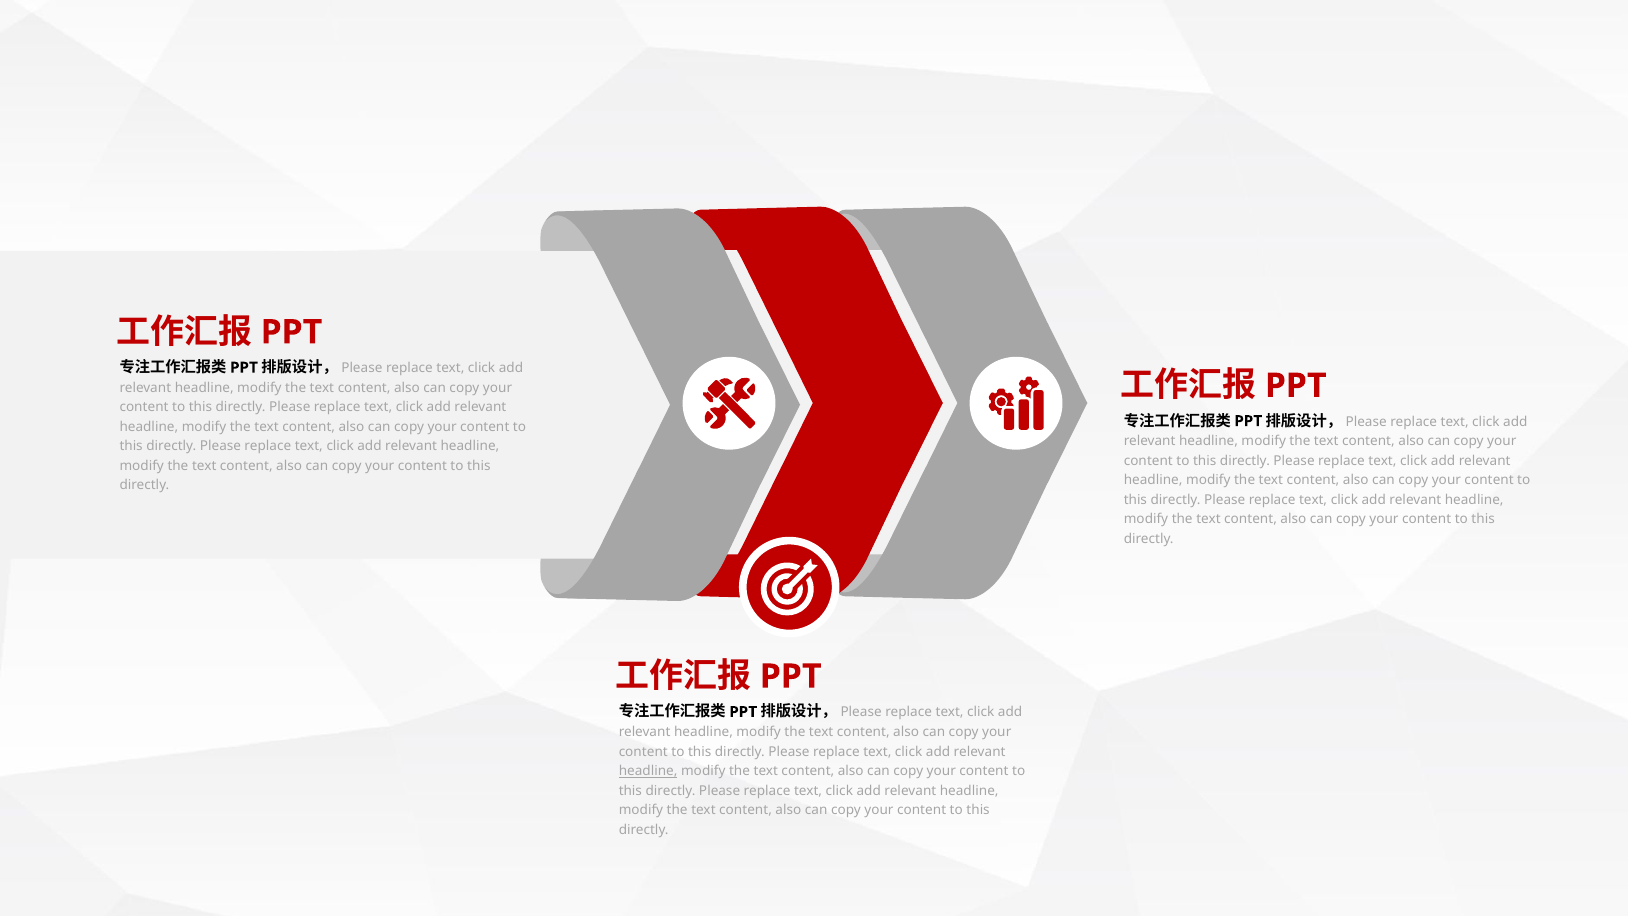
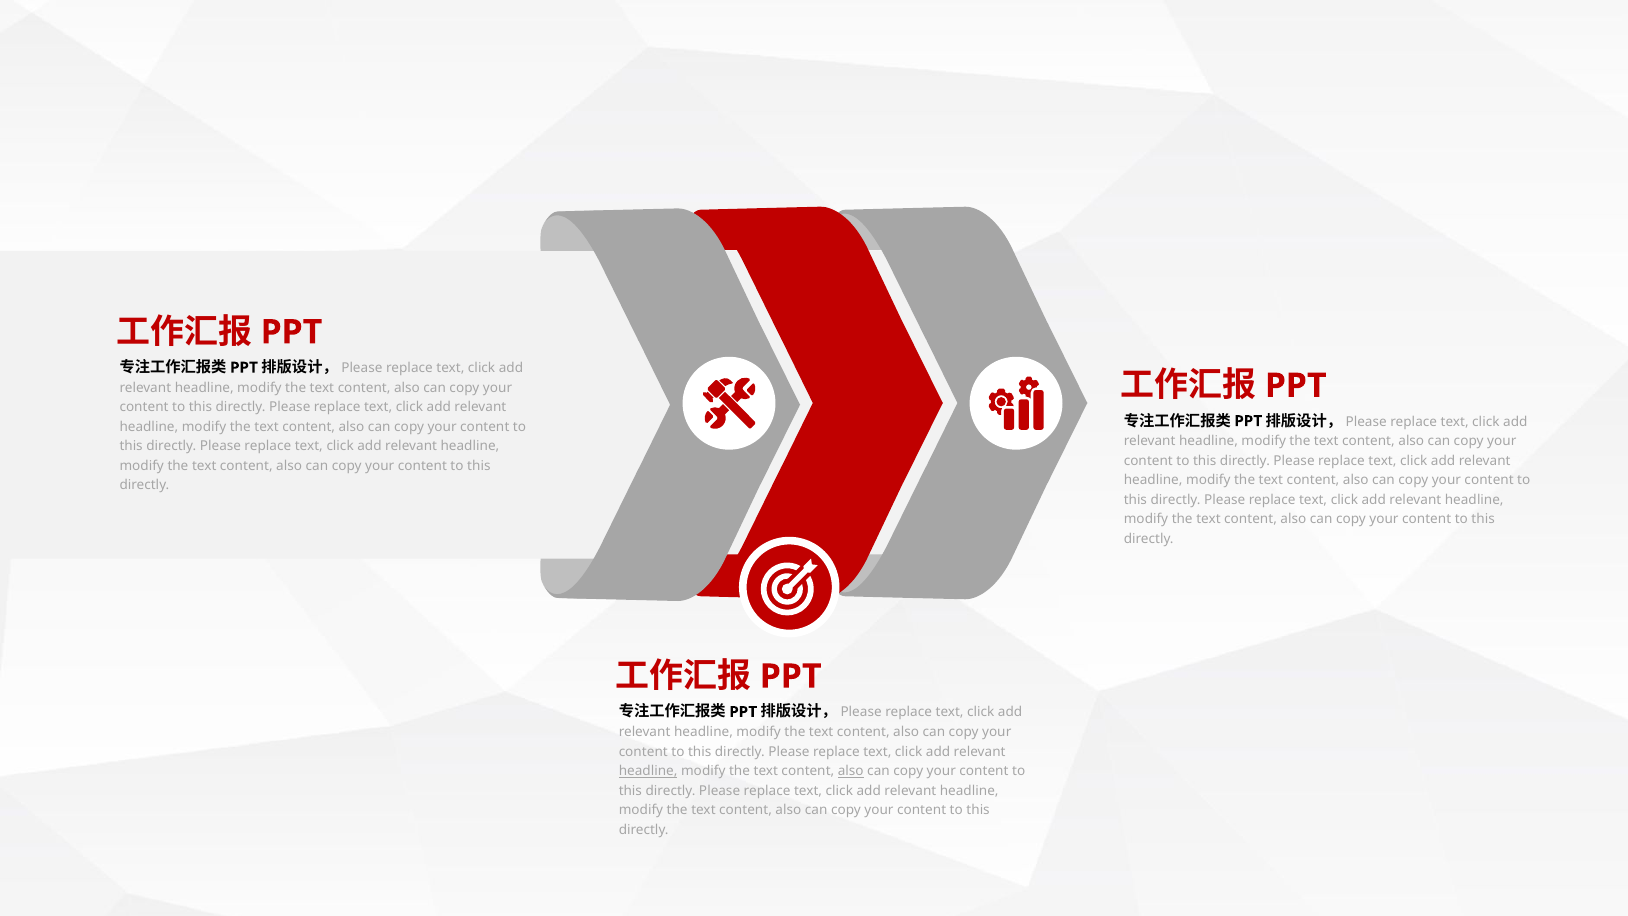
also at (851, 771) underline: none -> present
